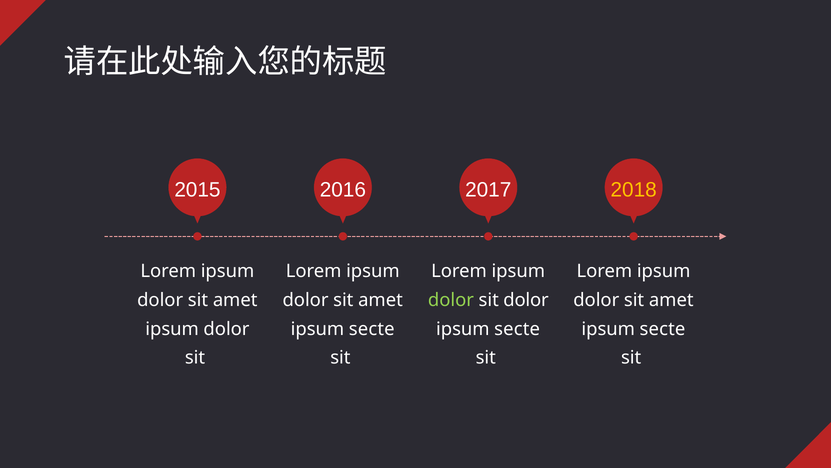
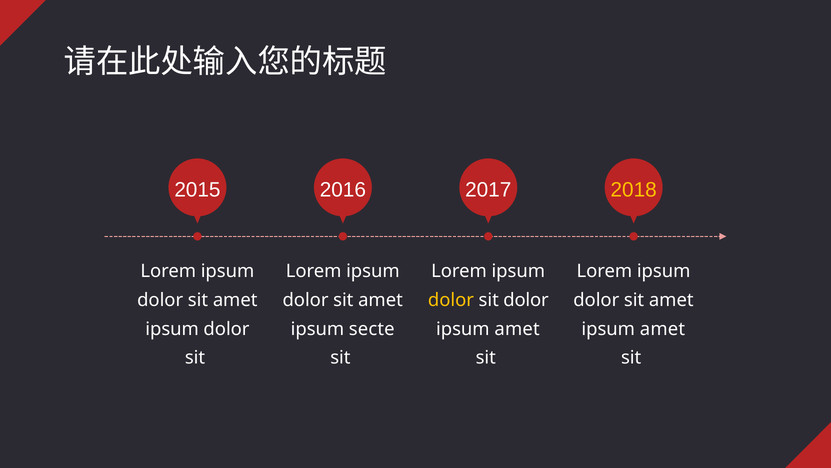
dolor at (451, 300) colour: light green -> yellow
secte at (517, 329): secte -> amet
secte at (662, 329): secte -> amet
